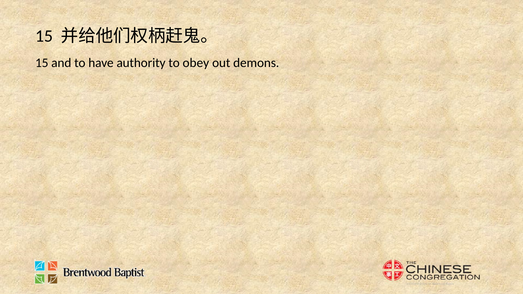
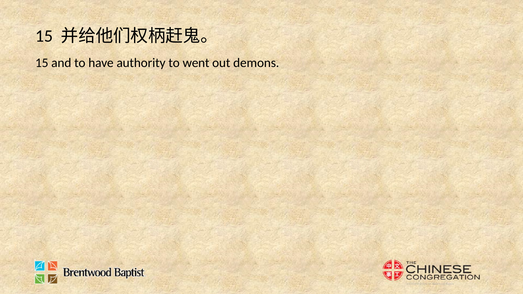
obey: obey -> went
